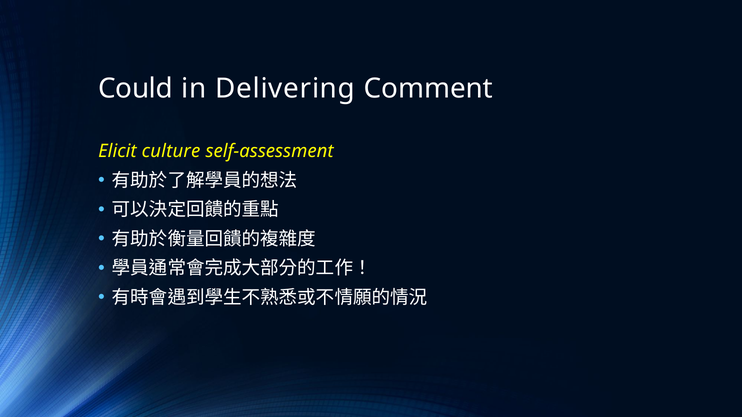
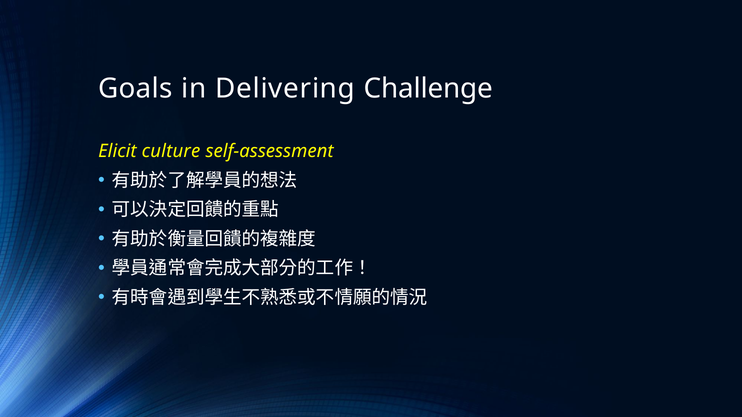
Could: Could -> Goals
Comment: Comment -> Challenge
